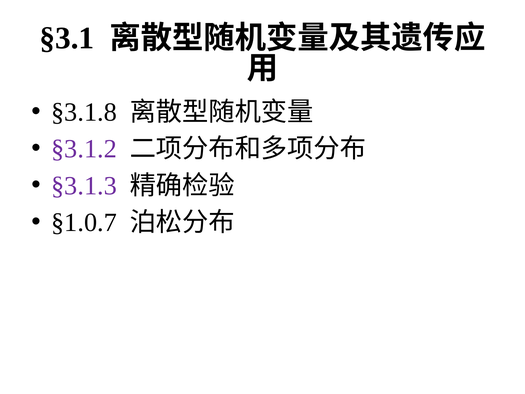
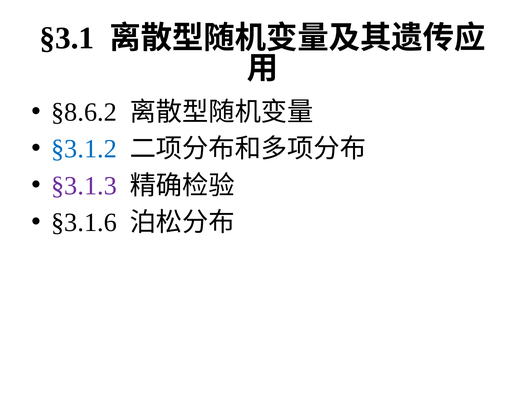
§3.1.8: §3.1.8 -> §8.6.2
§3.1.2 colour: purple -> blue
§1.0.7: §1.0.7 -> §3.1.6
